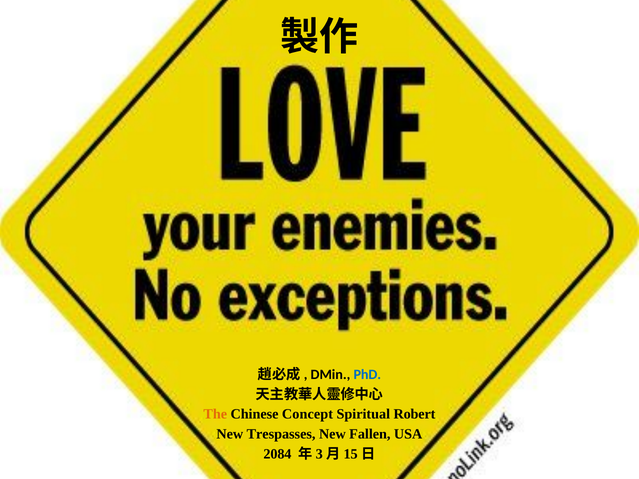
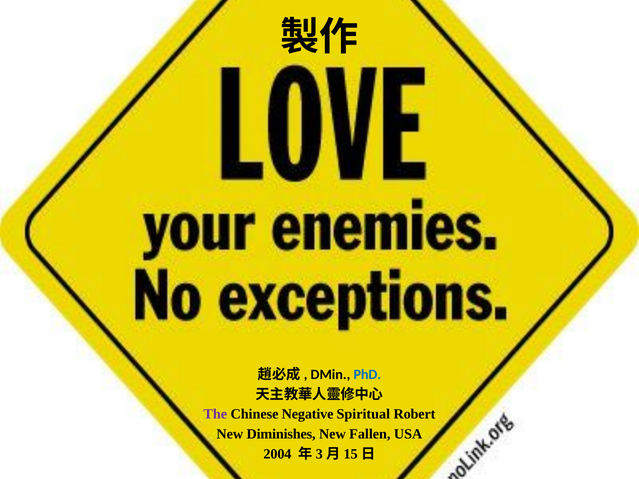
The colour: orange -> purple
Concept: Concept -> Negative
Trespasses: Trespasses -> Diminishes
2084: 2084 -> 2004
